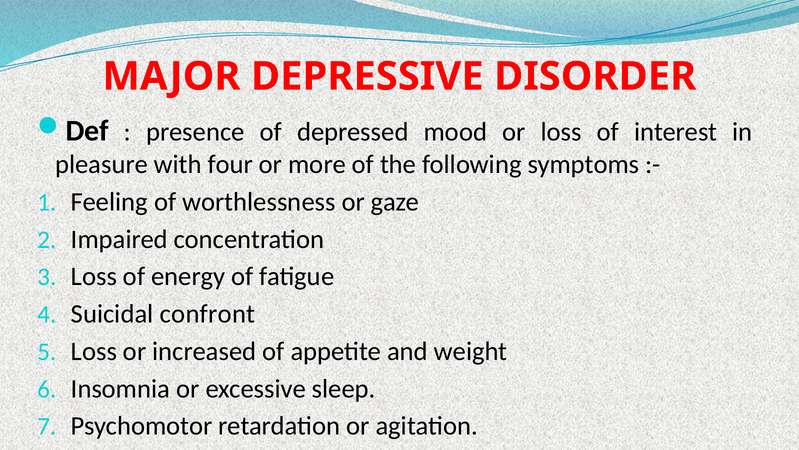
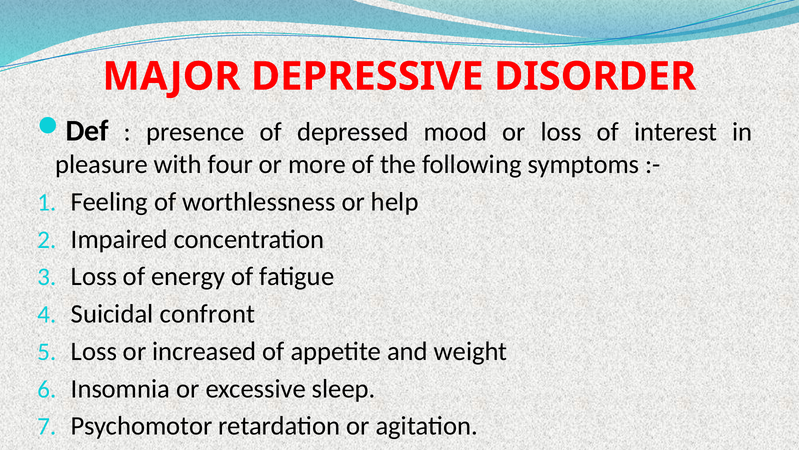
gaze: gaze -> help
